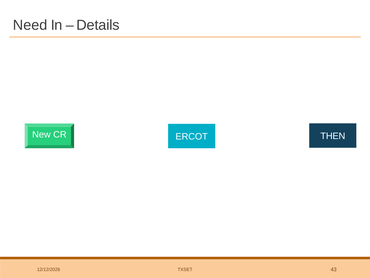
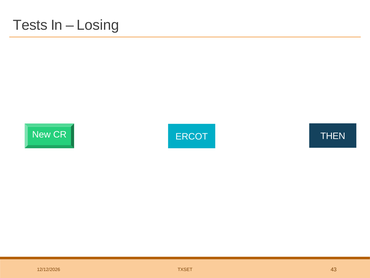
Need: Need -> Tests
Details: Details -> Losing
